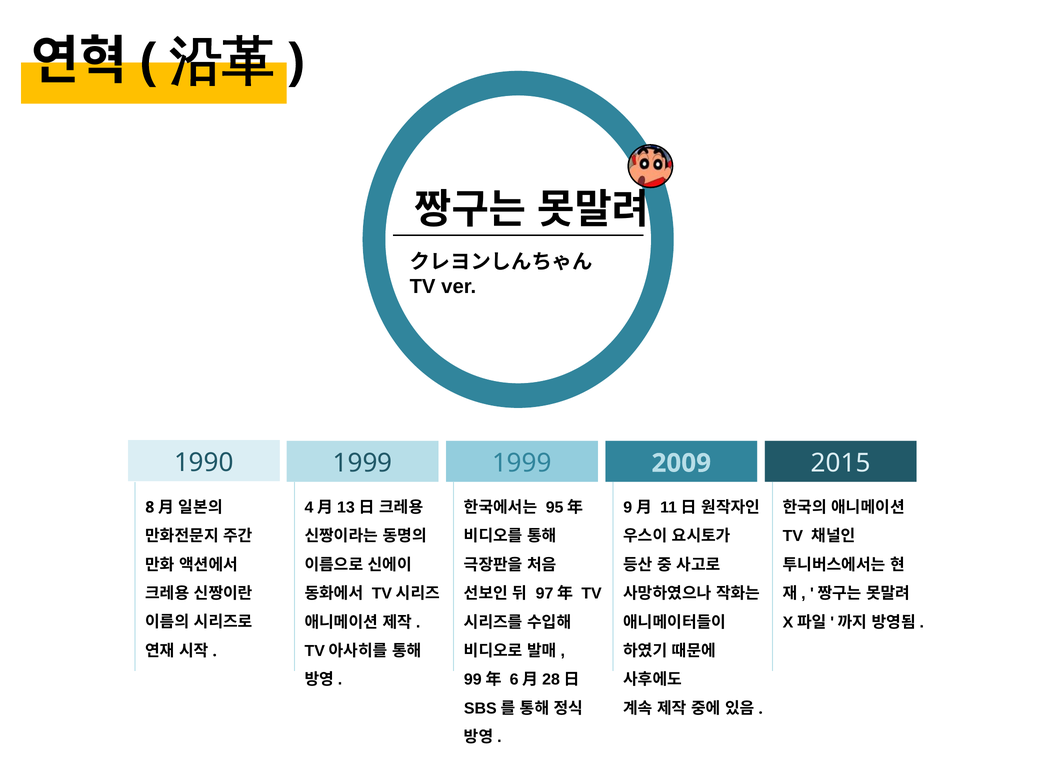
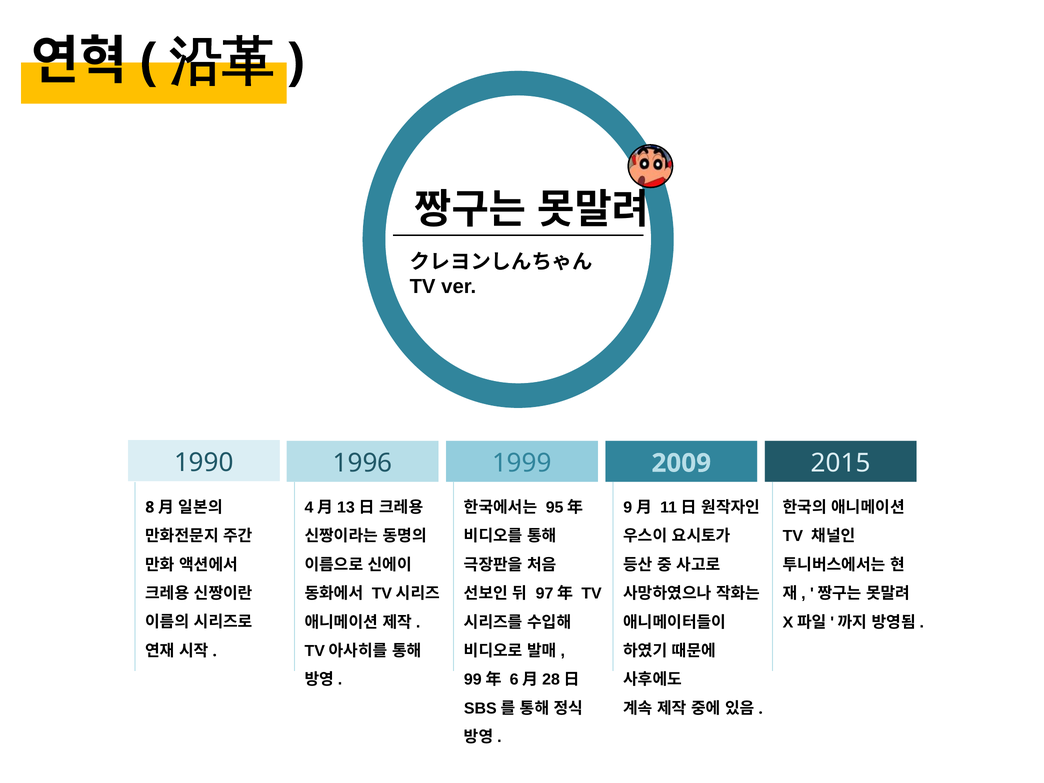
1999 at (363, 463): 1999 -> 1996
